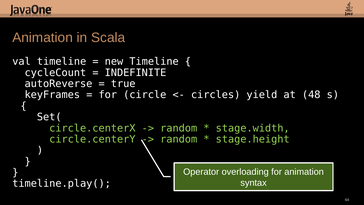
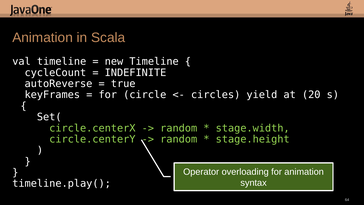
48: 48 -> 20
